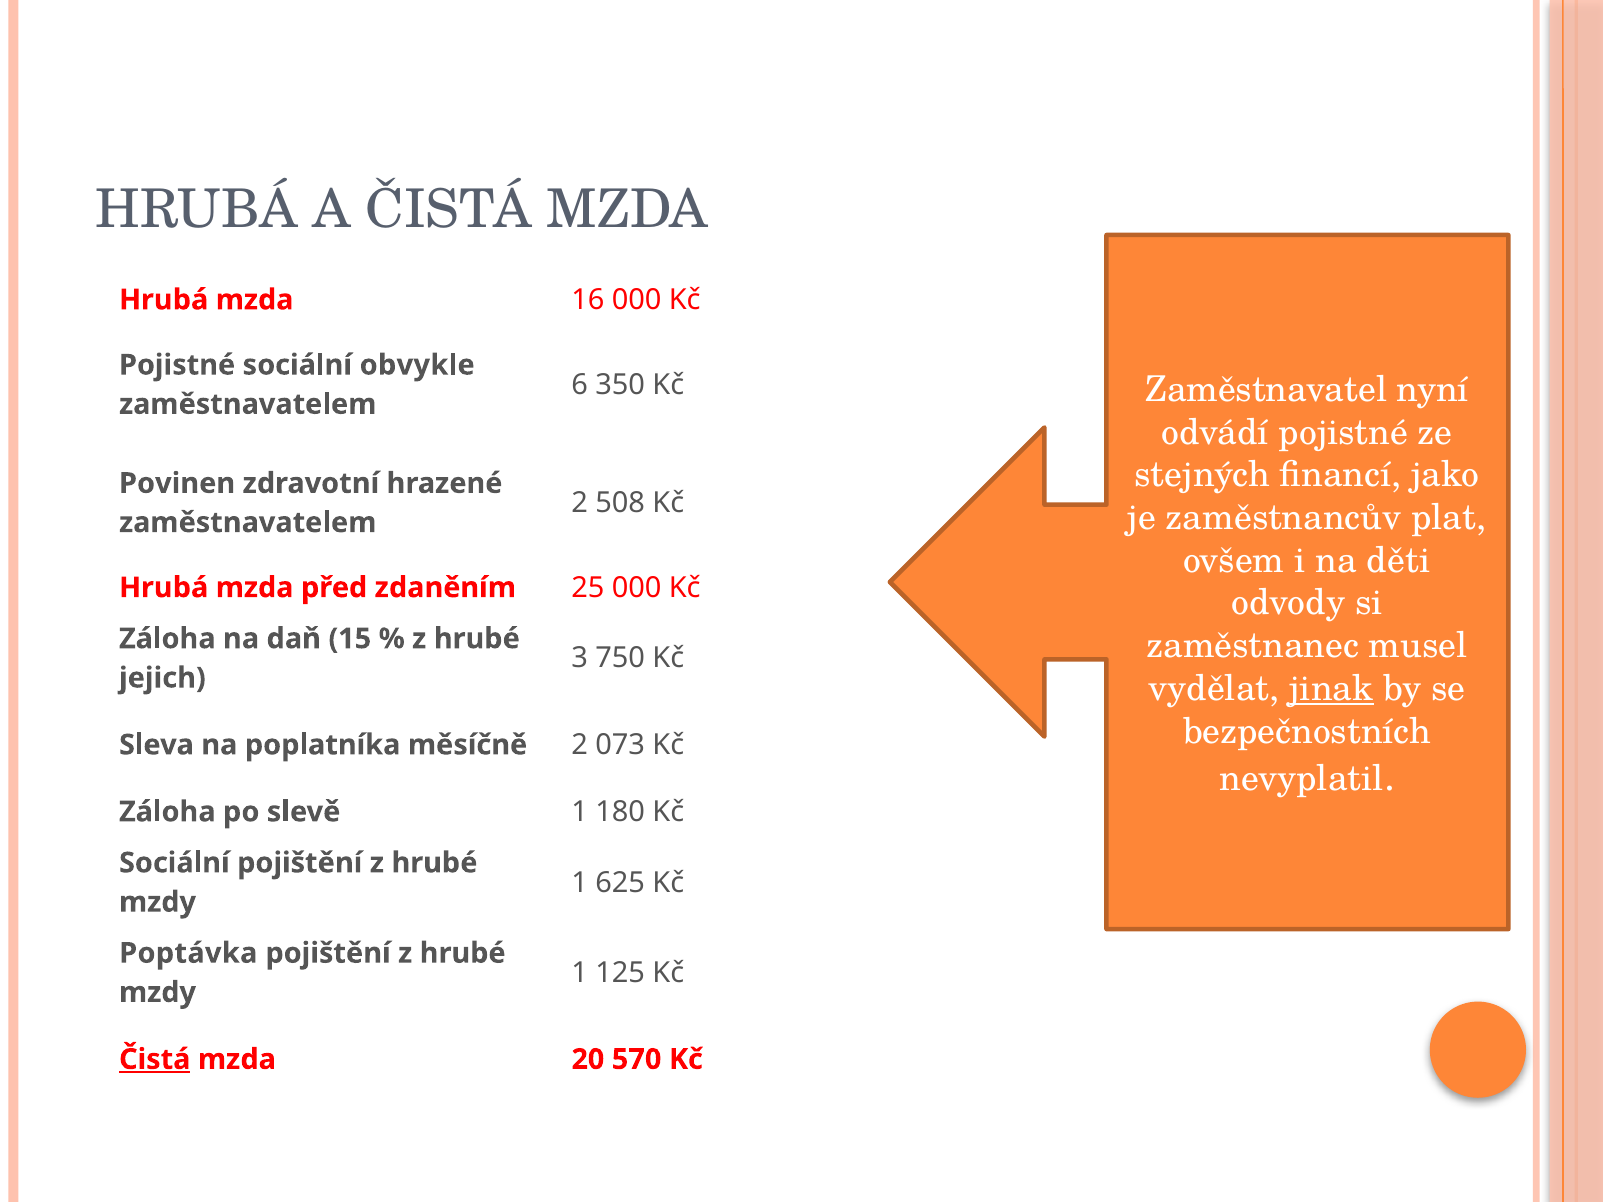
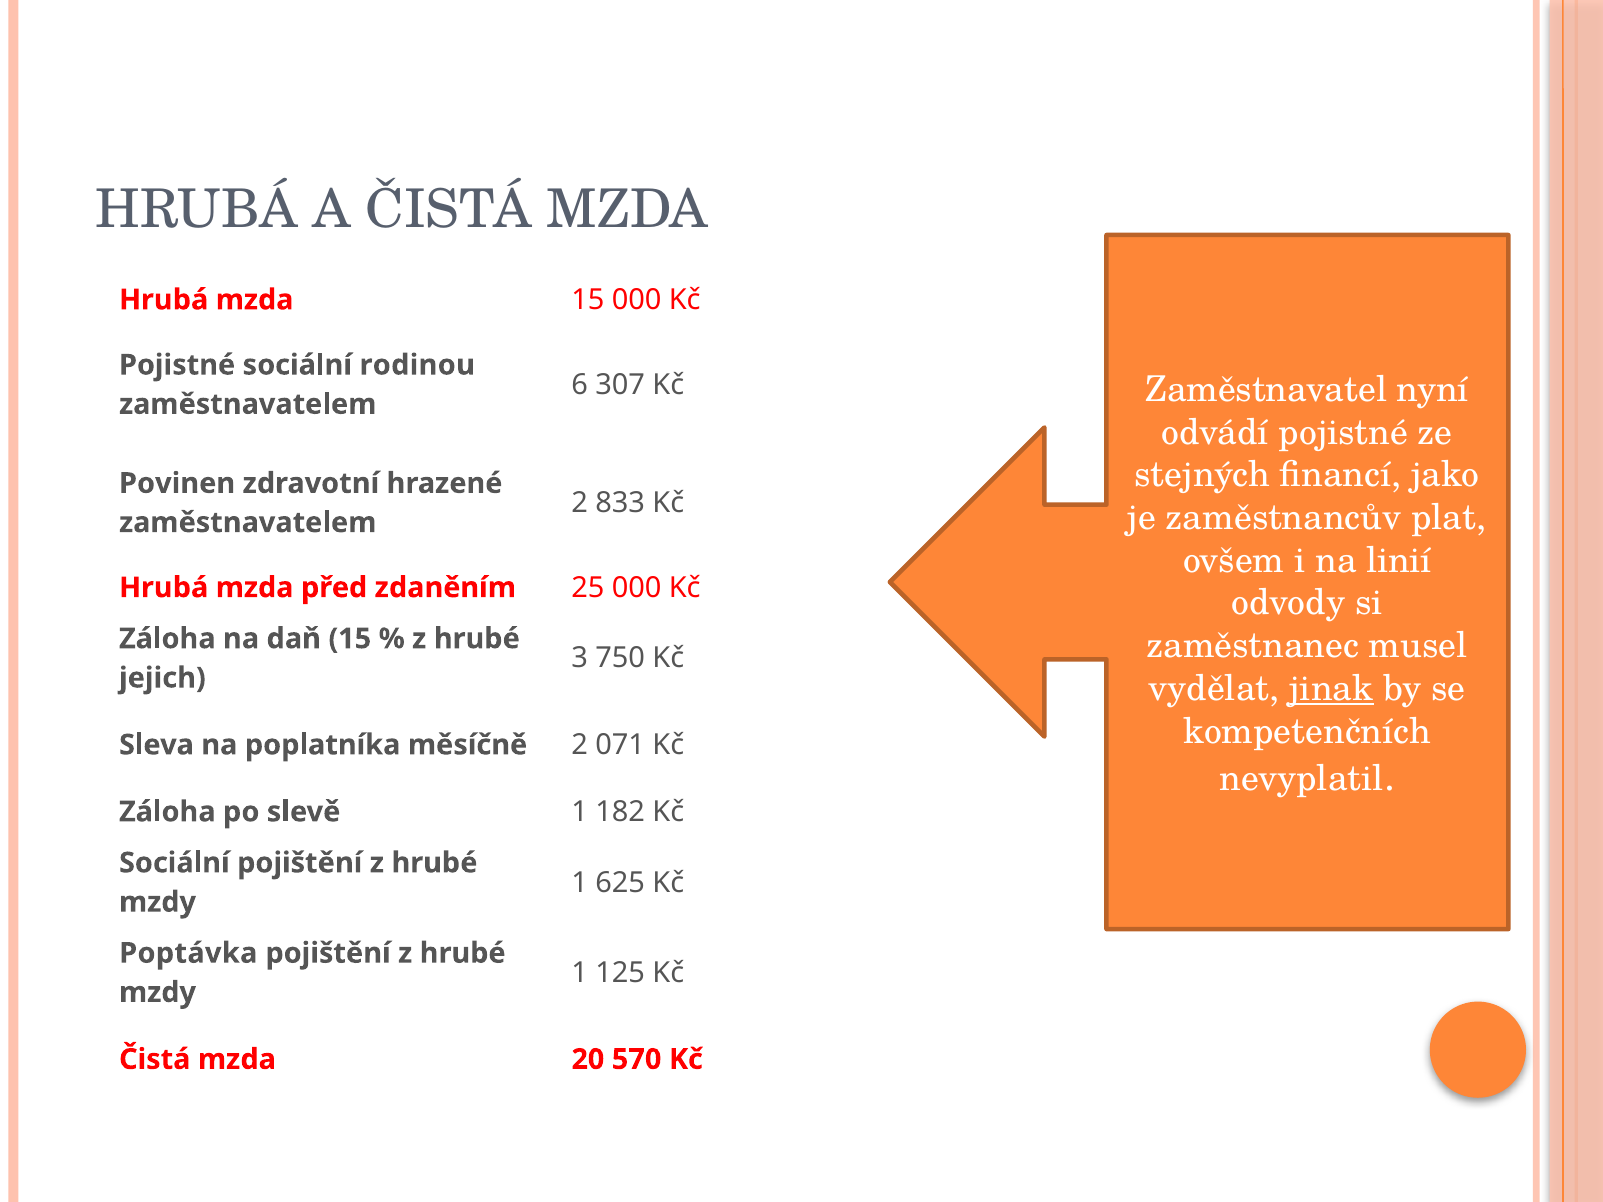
mzda 16: 16 -> 15
obvykle: obvykle -> rodinou
350: 350 -> 307
508: 508 -> 833
děti: děti -> linií
bezpečnostních: bezpečnostních -> kompetenčních
073: 073 -> 071
180: 180 -> 182
Čistá at (155, 1060) underline: present -> none
